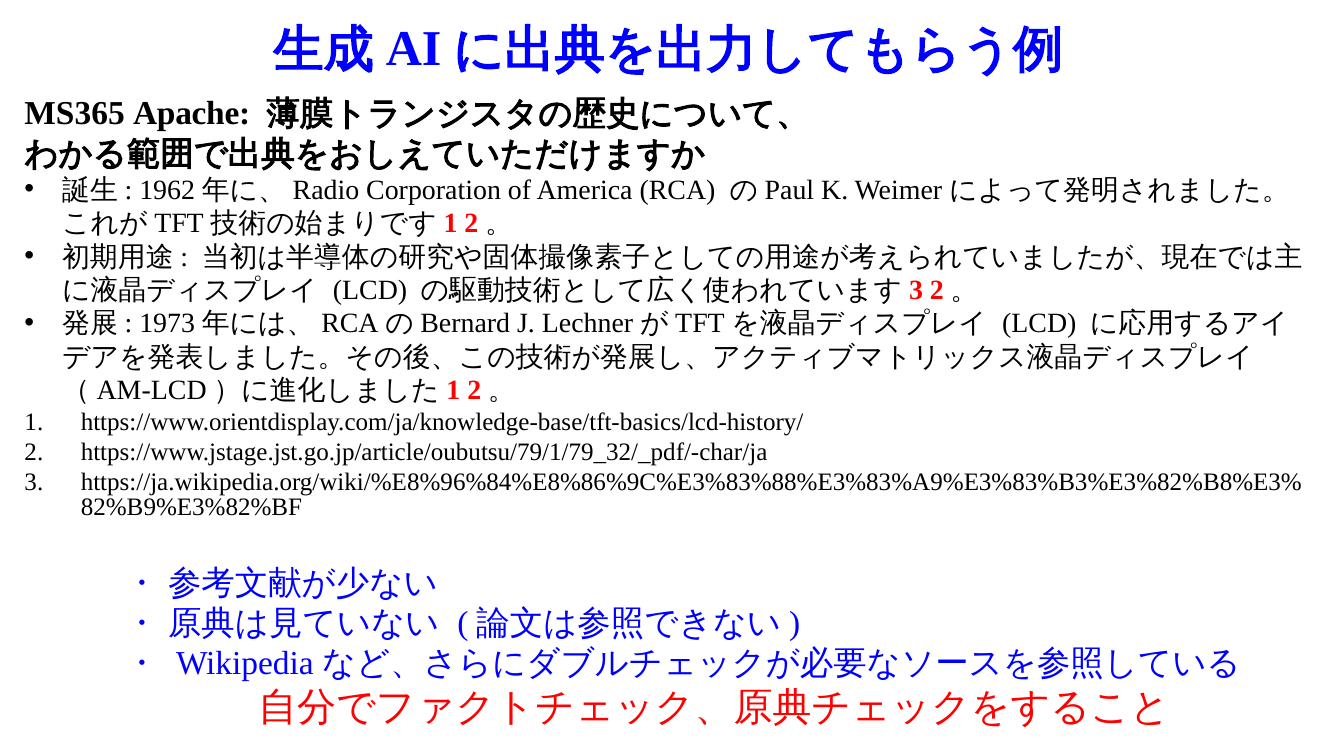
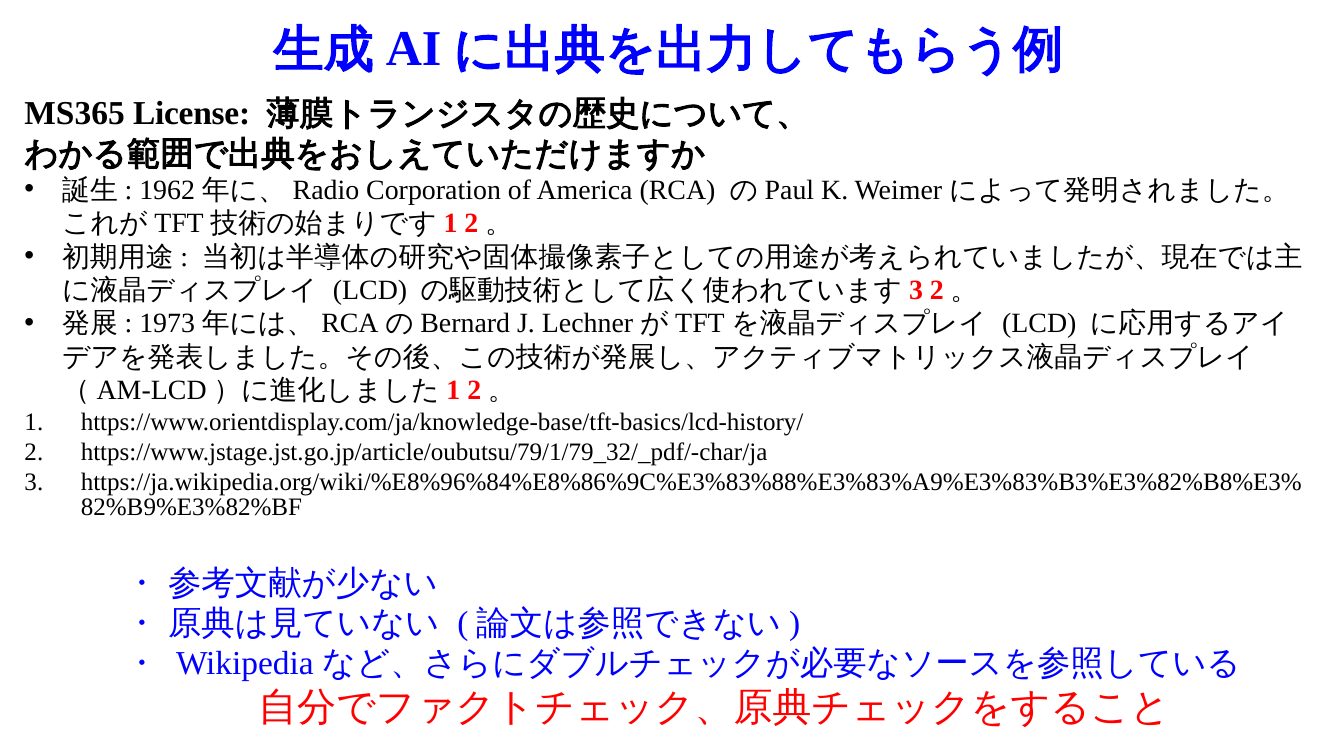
Apache: Apache -> License
